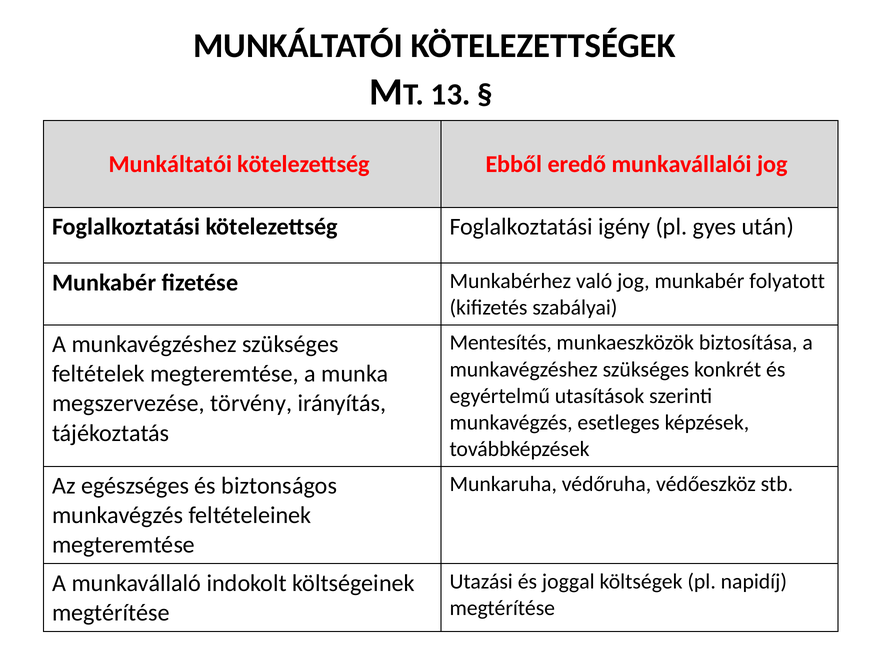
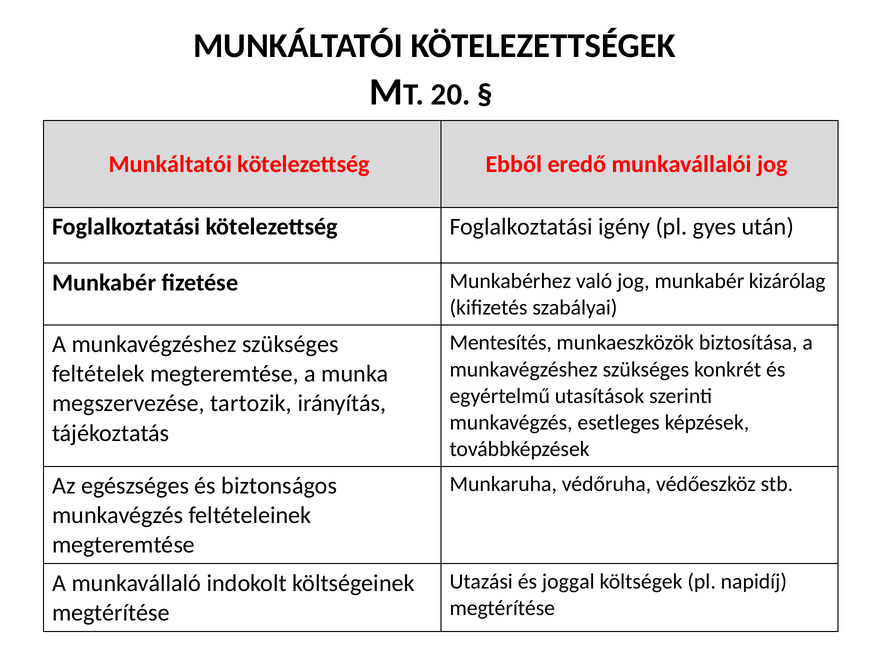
13: 13 -> 20
folyatott: folyatott -> kizárólag
törvény: törvény -> tartozik
